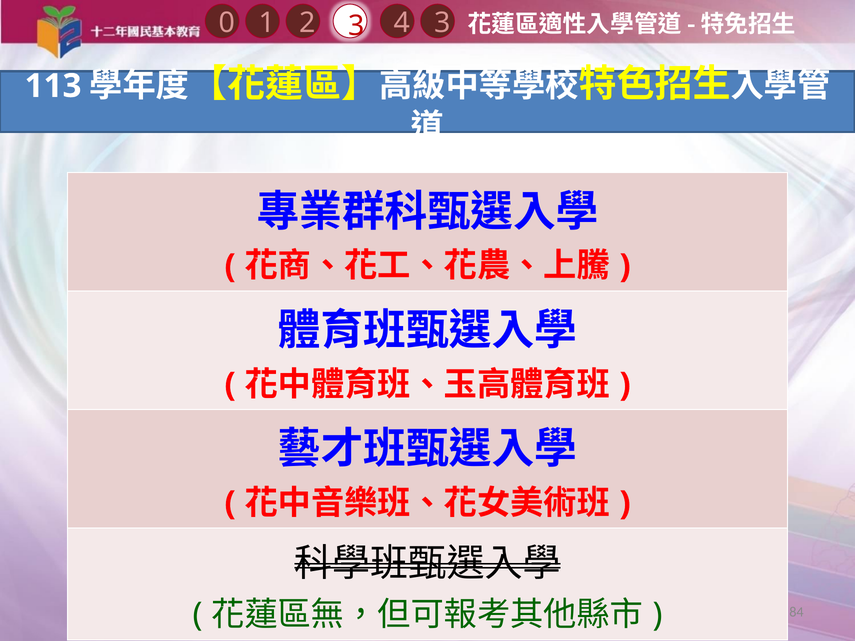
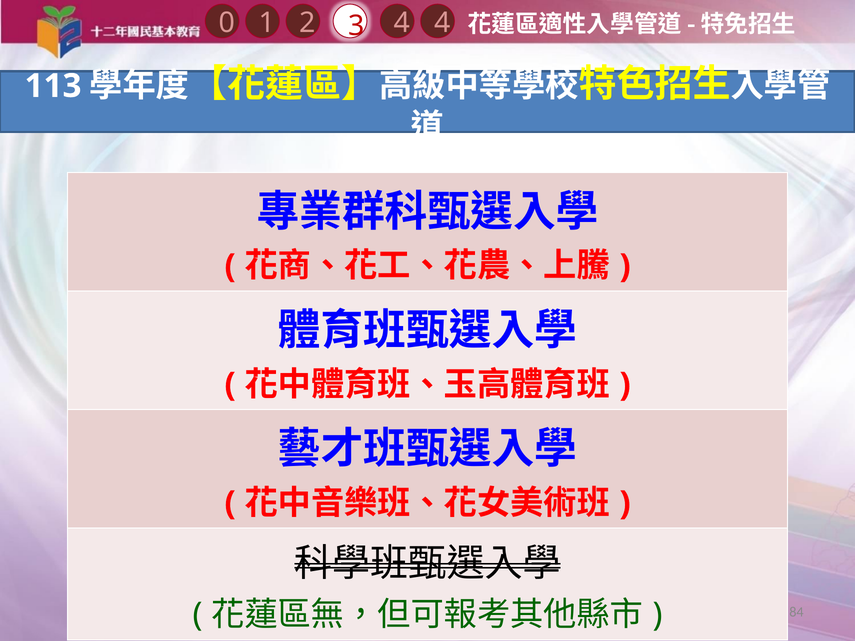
4 3: 3 -> 4
